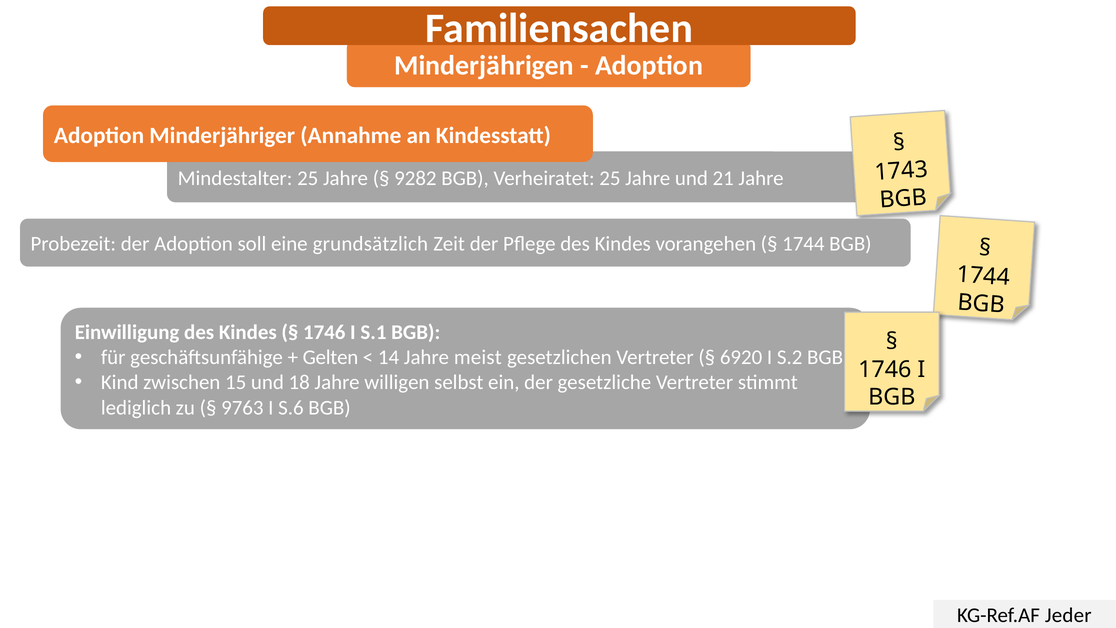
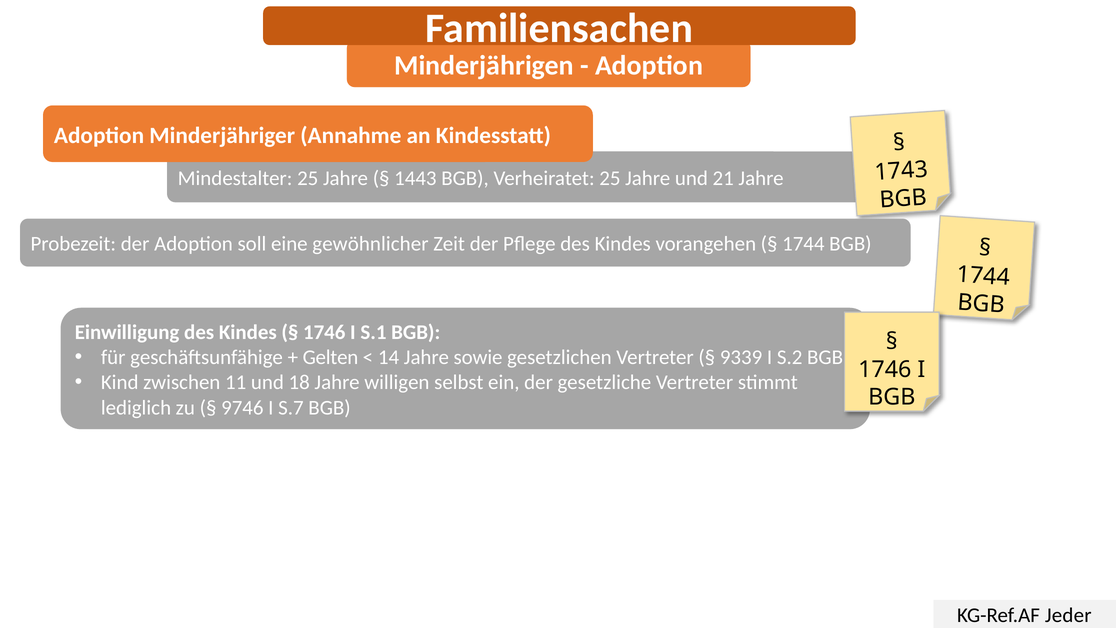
9282: 9282 -> 1443
grundsätzlich: grundsätzlich -> gewöhnlicher
meist: meist -> sowie
6920: 6920 -> 9339
15: 15 -> 11
9763: 9763 -> 9746
S.6: S.6 -> S.7
